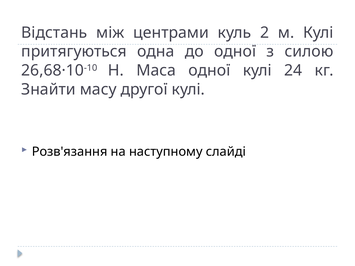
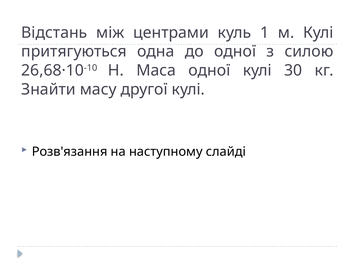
2: 2 -> 1
24: 24 -> 30
